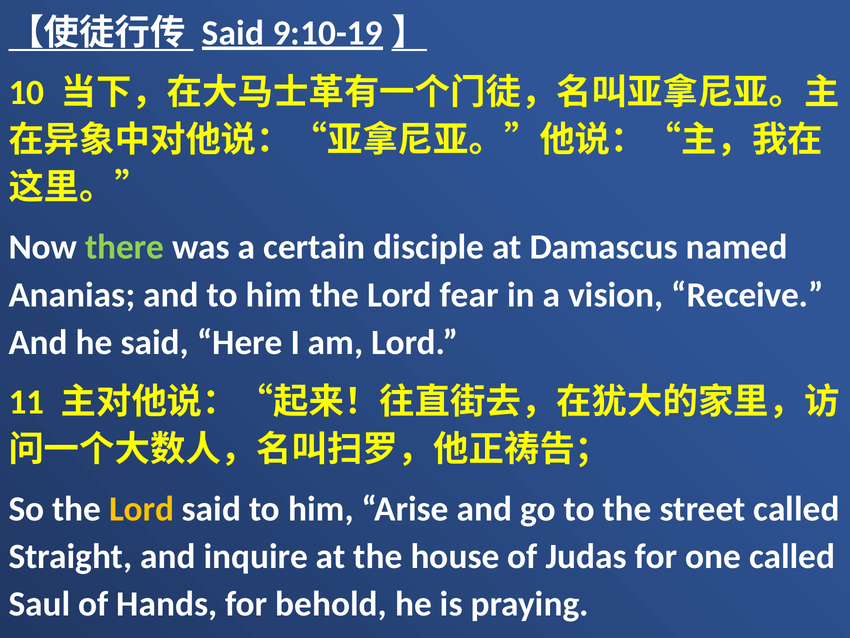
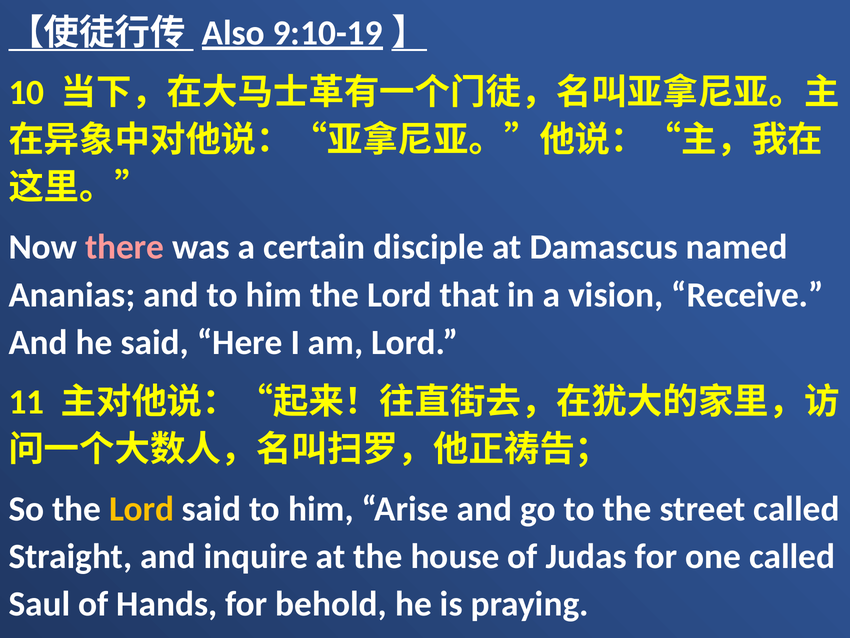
Said at (233, 33): Said -> Also
there colour: light green -> pink
fear: fear -> that
